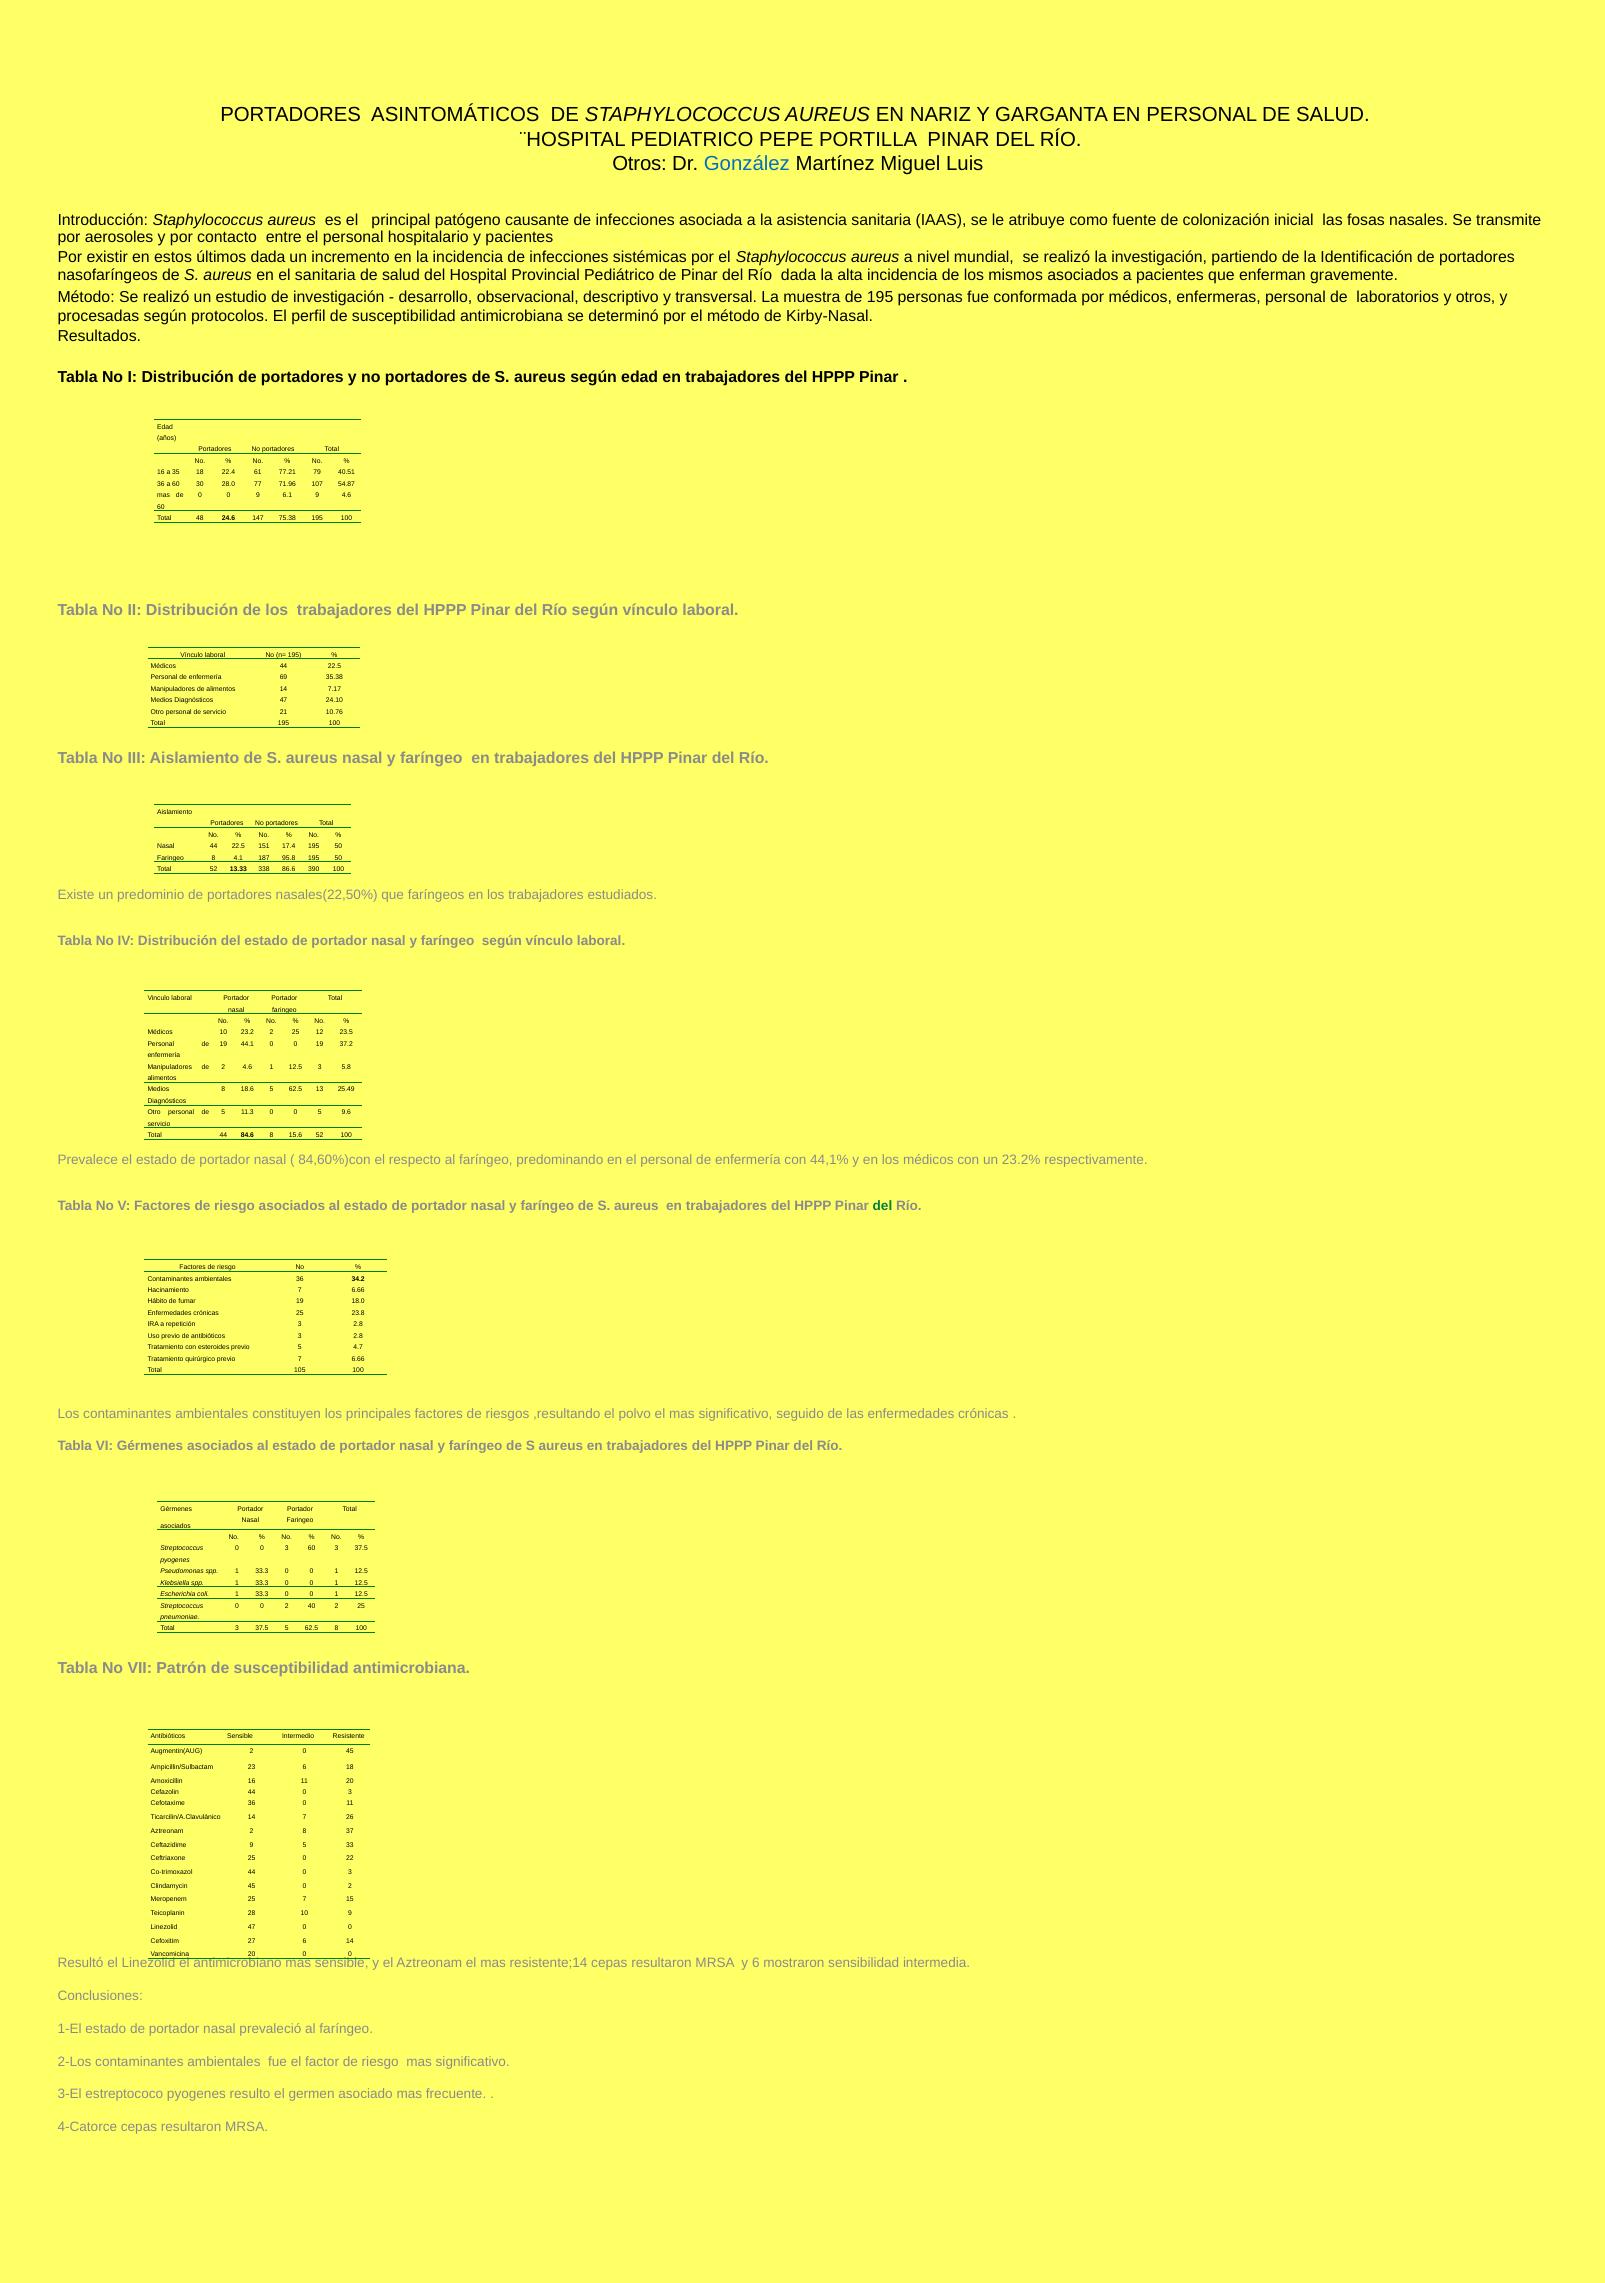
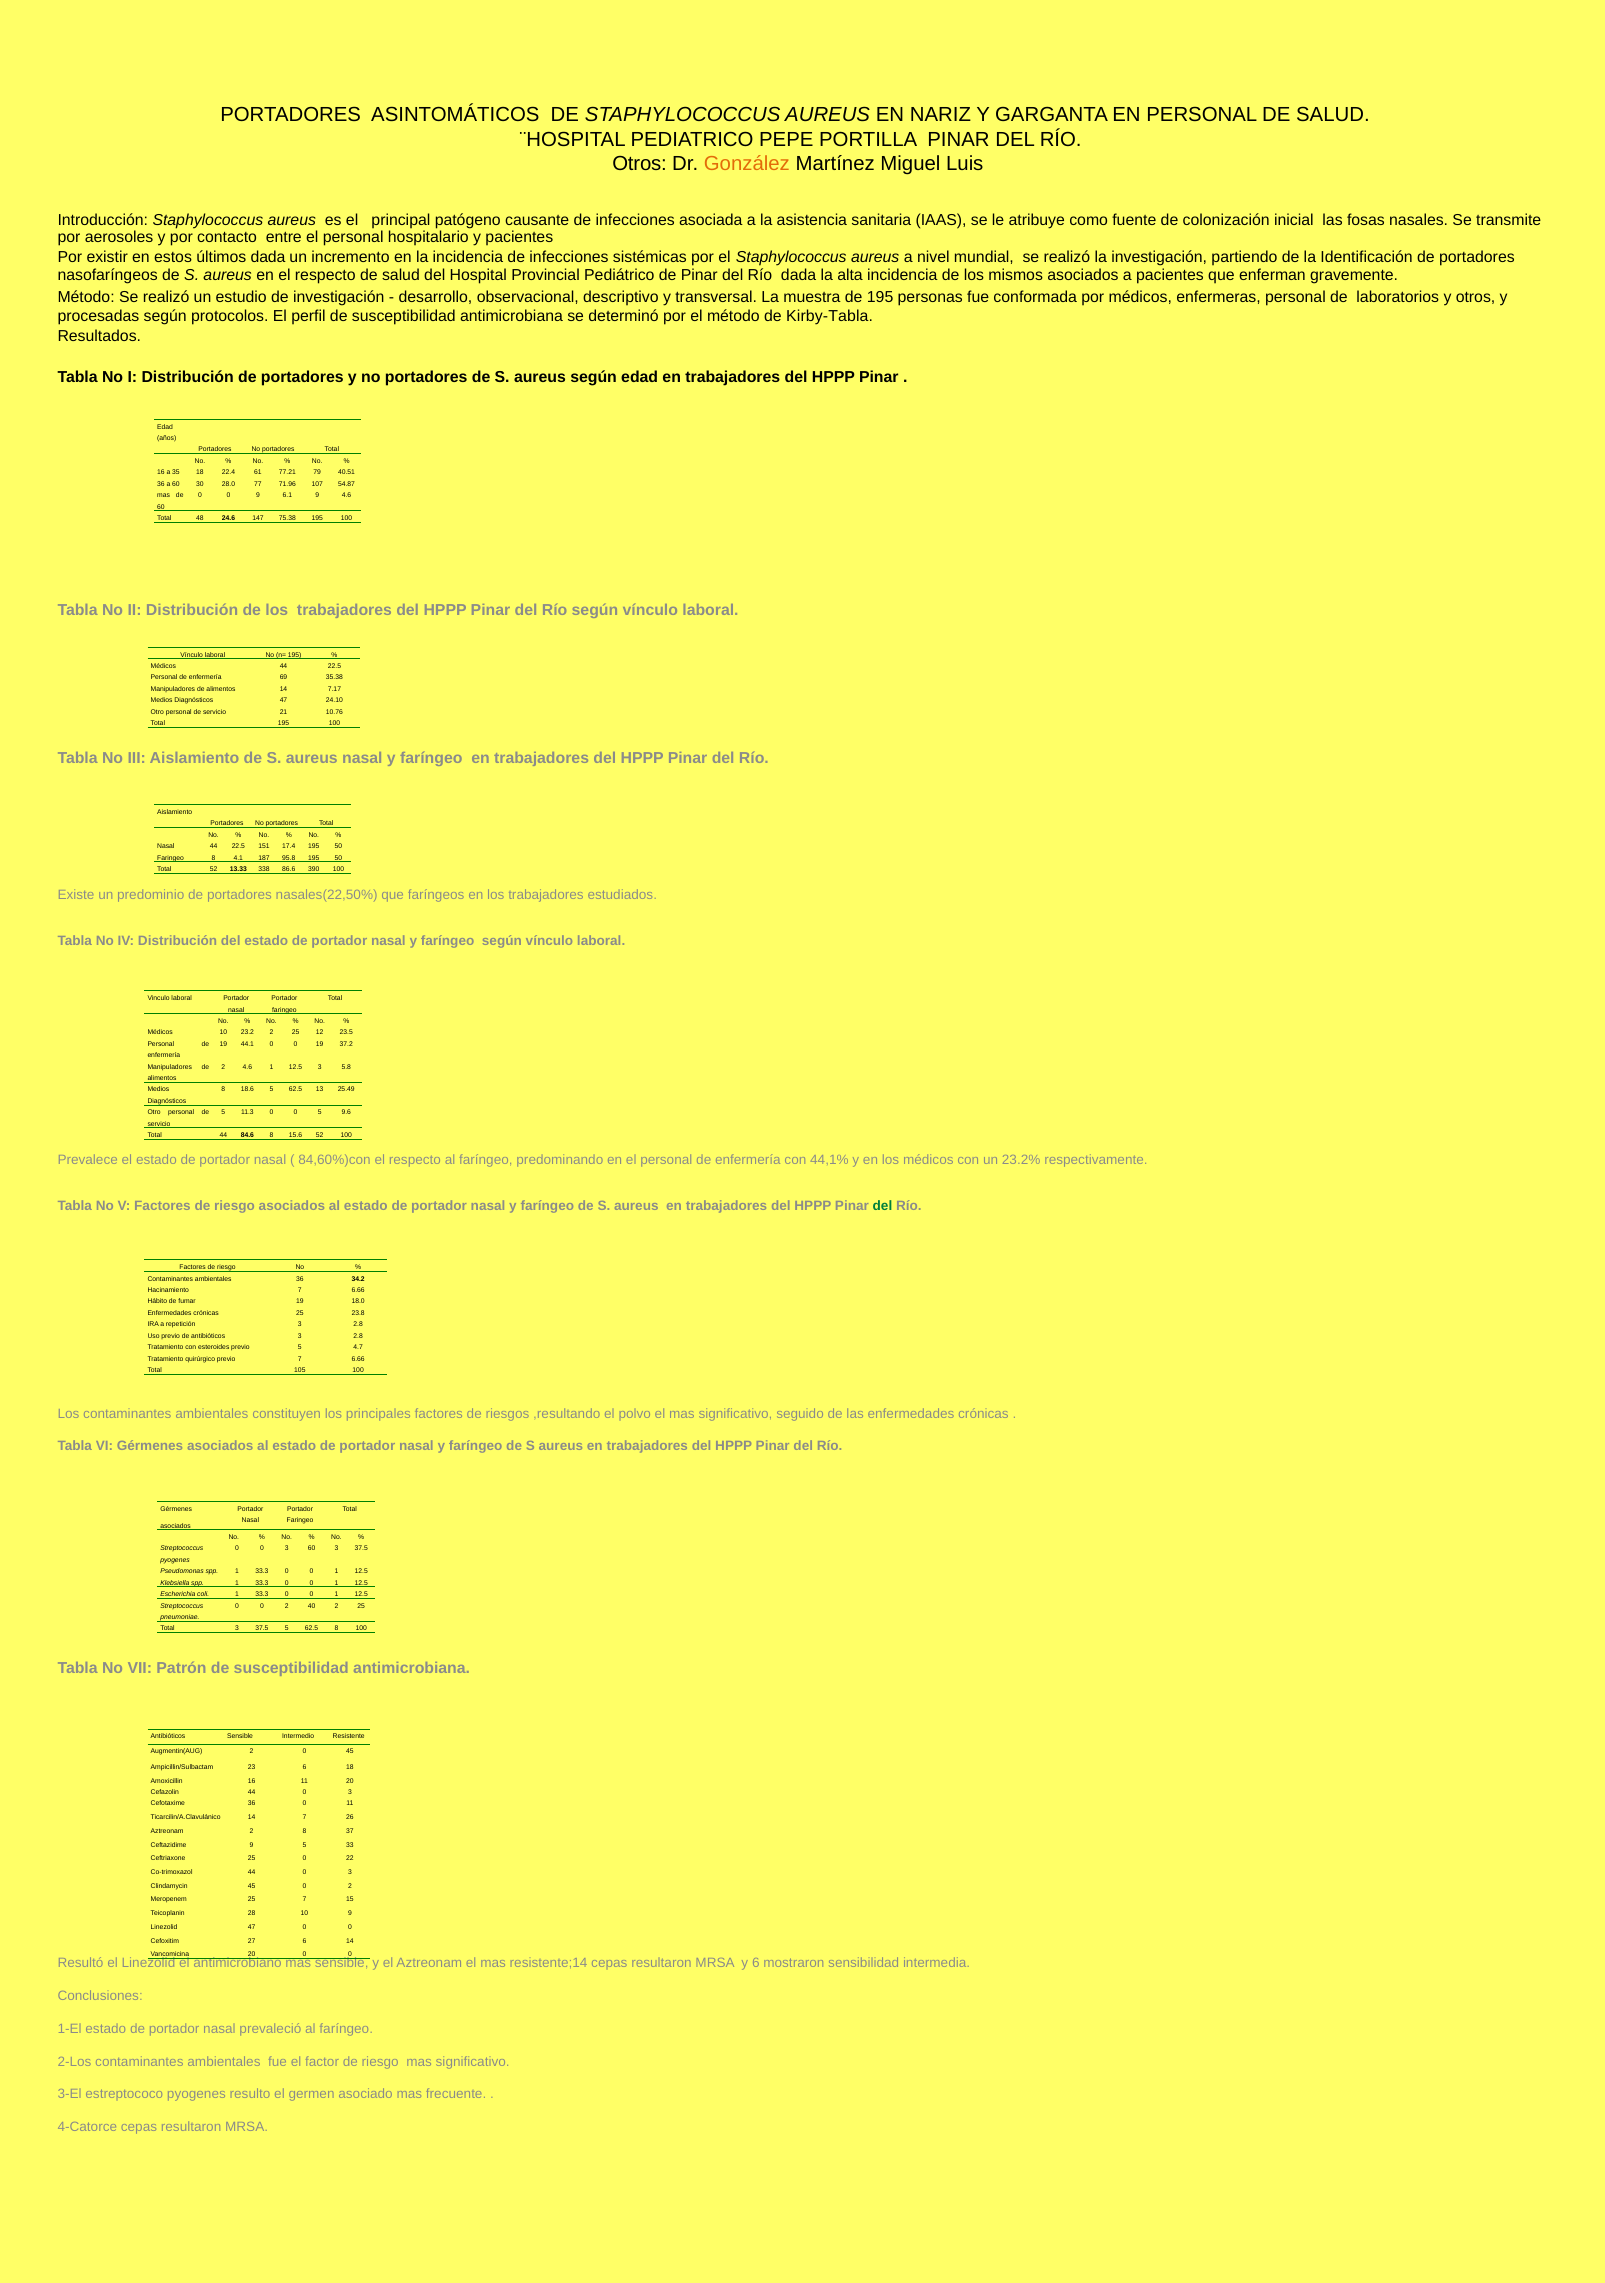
González colour: blue -> orange
en el sanitaria: sanitaria -> respecto
Kirby-Nasal: Kirby-Nasal -> Kirby-Tabla
